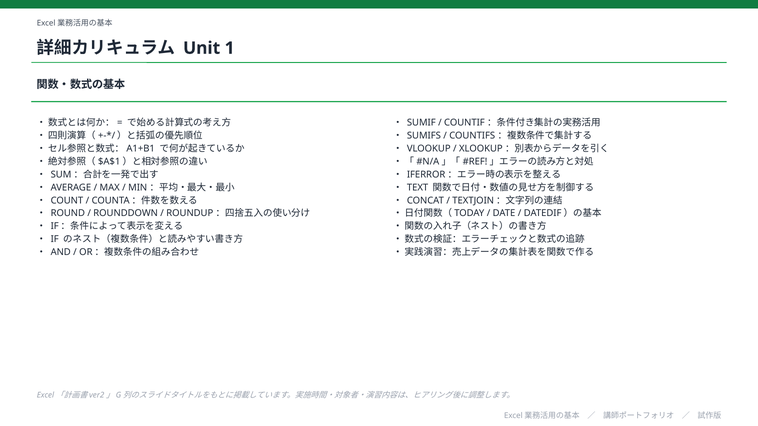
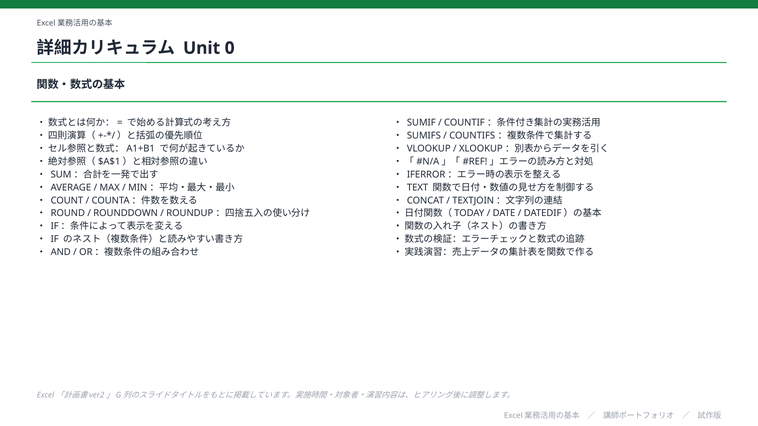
1: 1 -> 0
